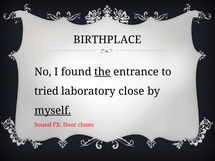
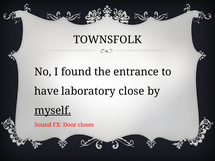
BIRTHPLACE: BIRTHPLACE -> TOWNSFOLK
the underline: present -> none
tried: tried -> have
